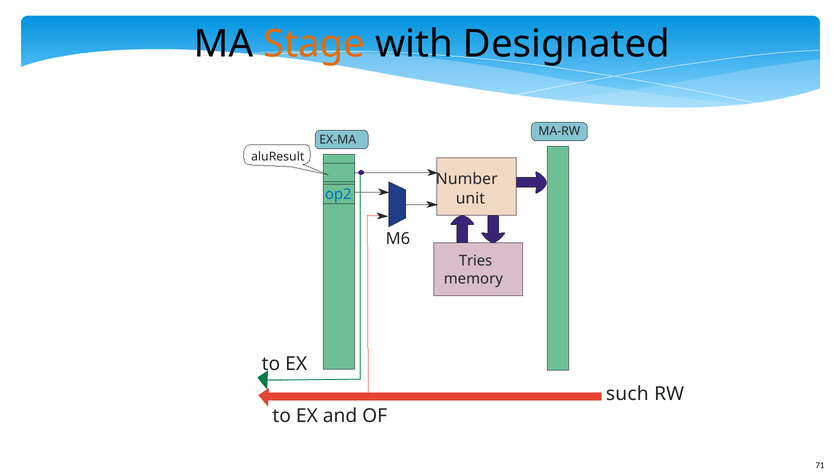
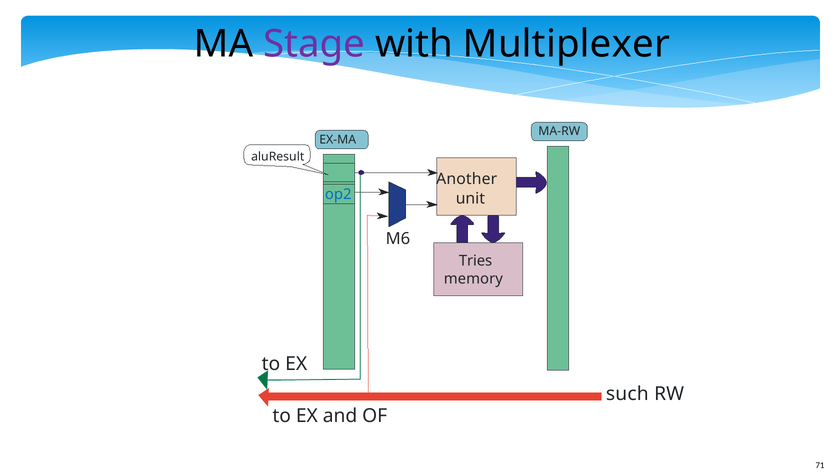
Stage colour: orange -> purple
Designated: Designated -> Multiplexer
Number: Number -> Another
